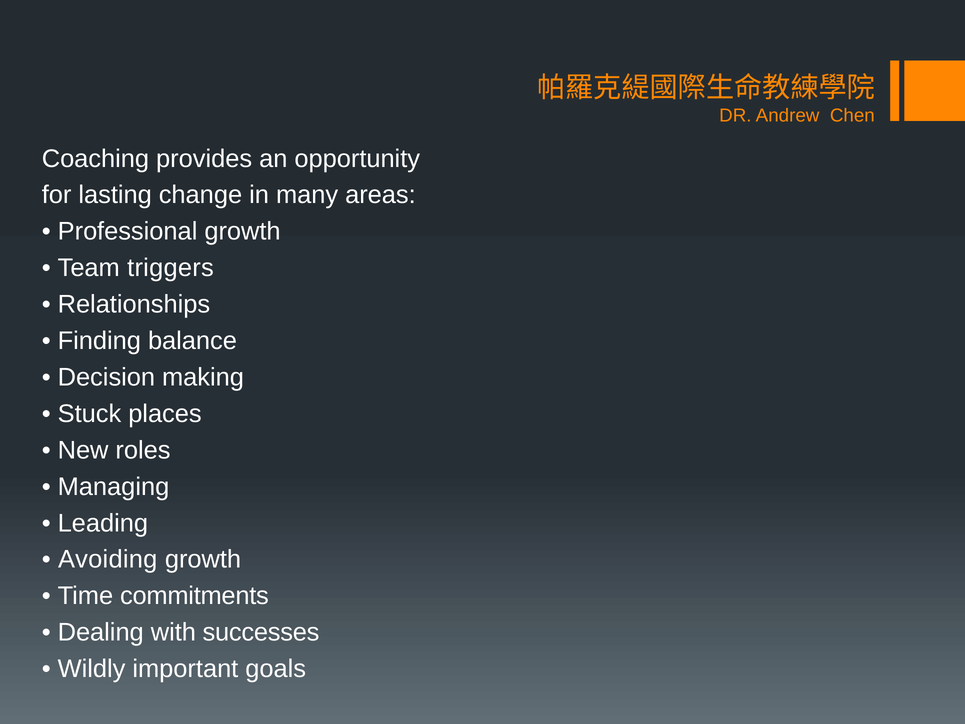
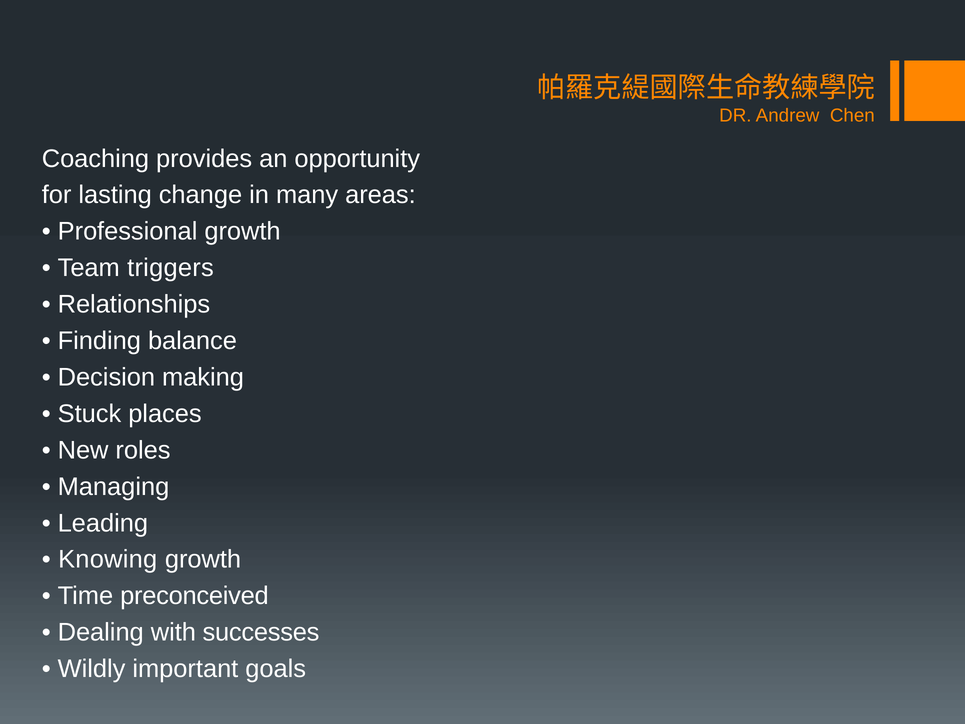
Avoiding: Avoiding -> Knowing
commitments: commitments -> preconceived
